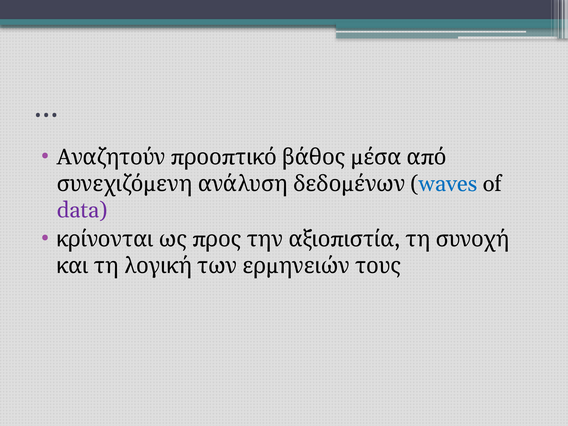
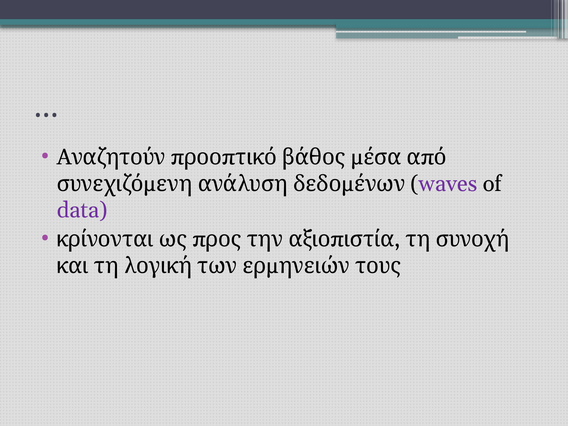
waves colour: blue -> purple
